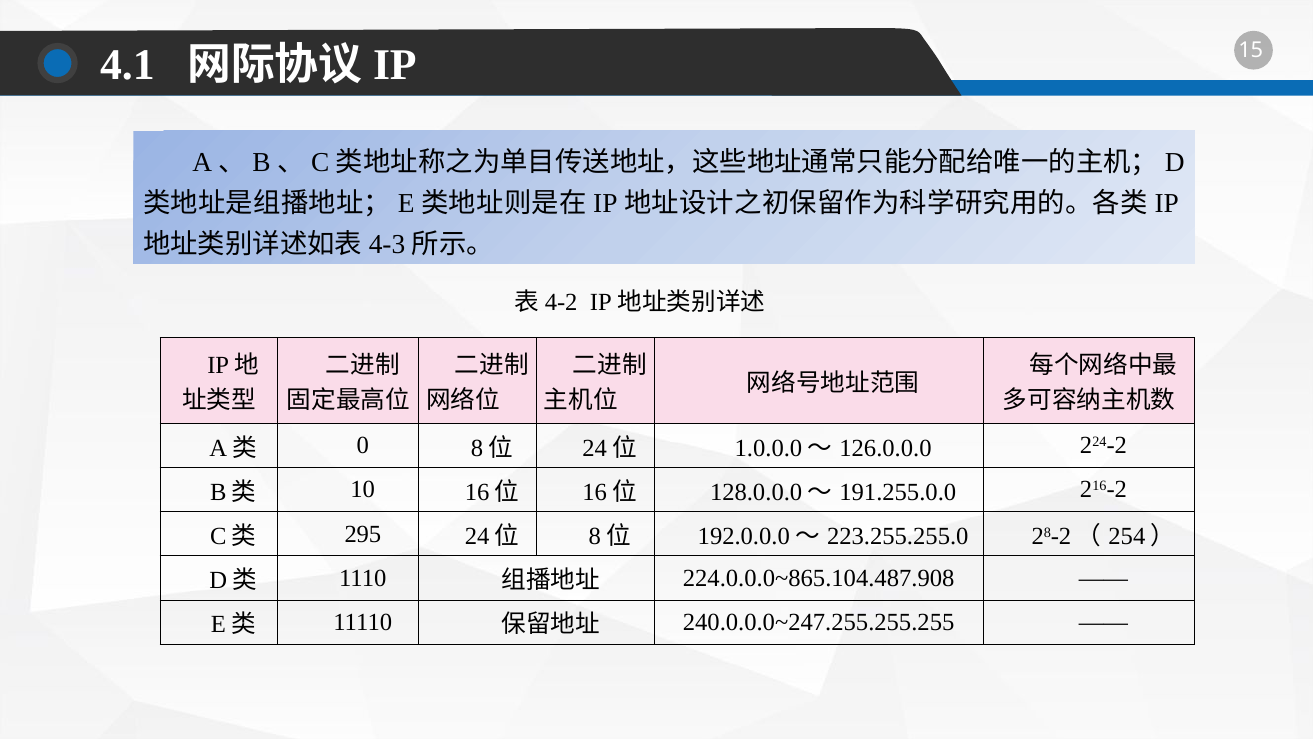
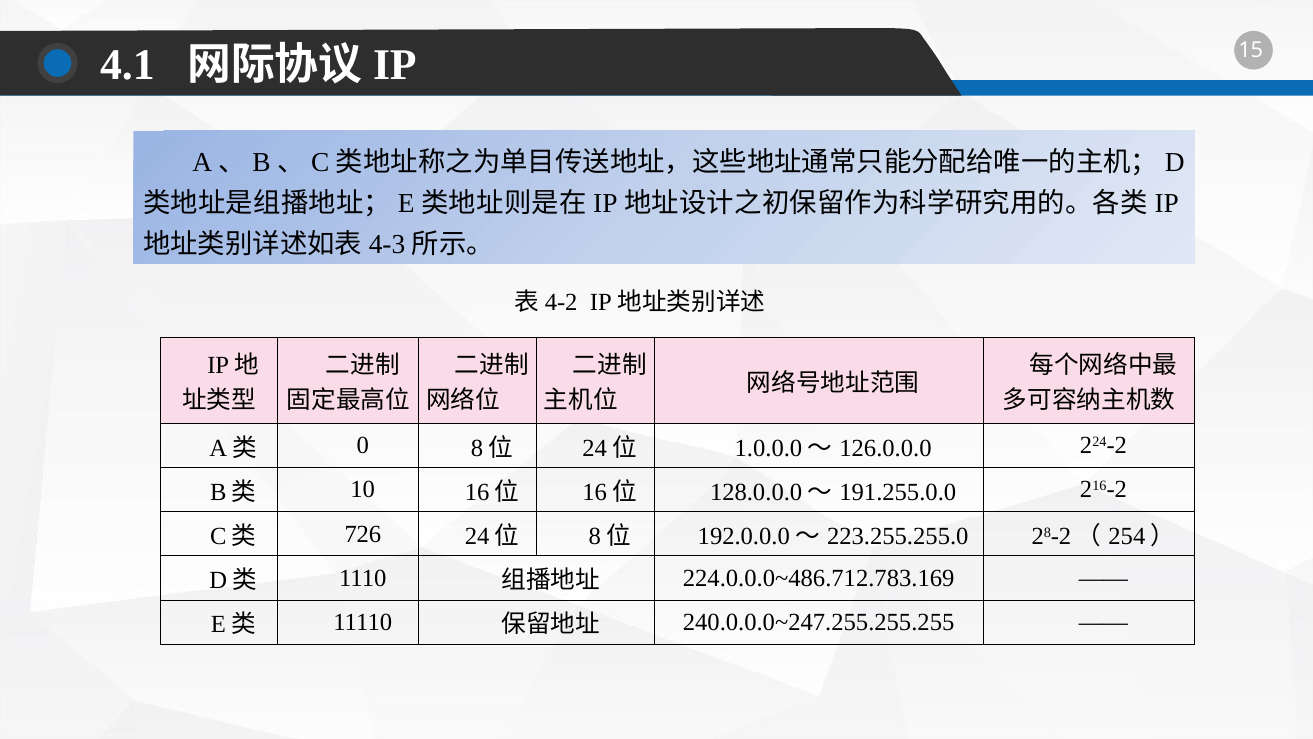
295: 295 -> 726
224.0.0.0~865.104.487.908: 224.0.0.0~865.104.487.908 -> 224.0.0.0~486.712.783.169
